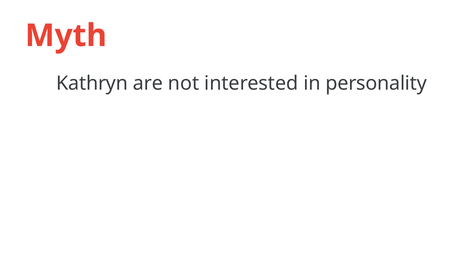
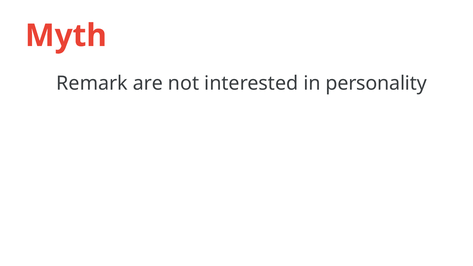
Kathryn: Kathryn -> Remark
